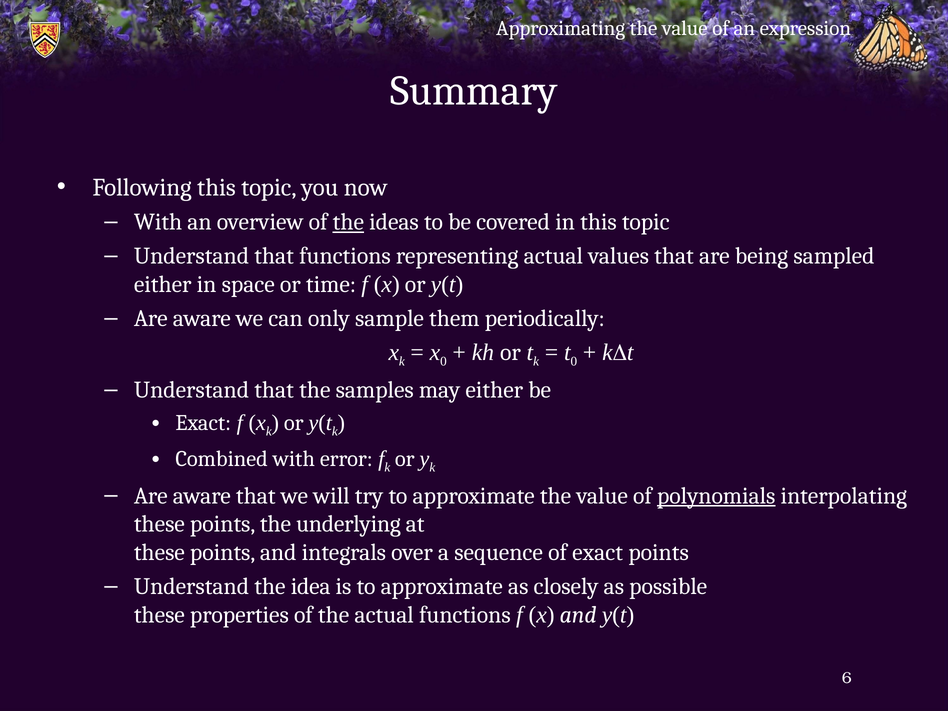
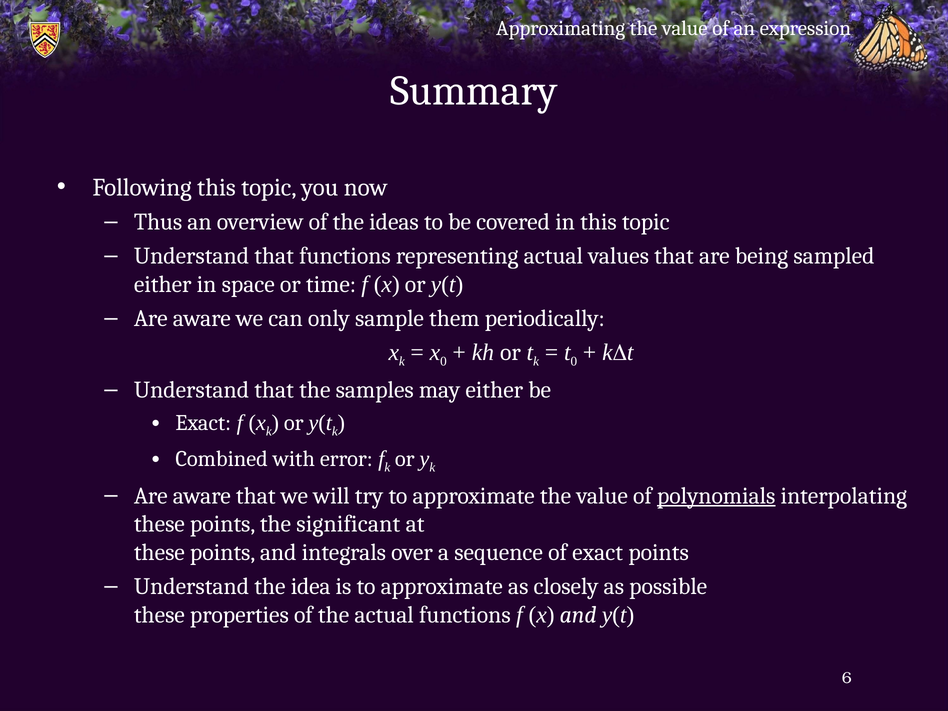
With at (158, 222): With -> Thus
the at (348, 222) underline: present -> none
underlying: underlying -> significant
